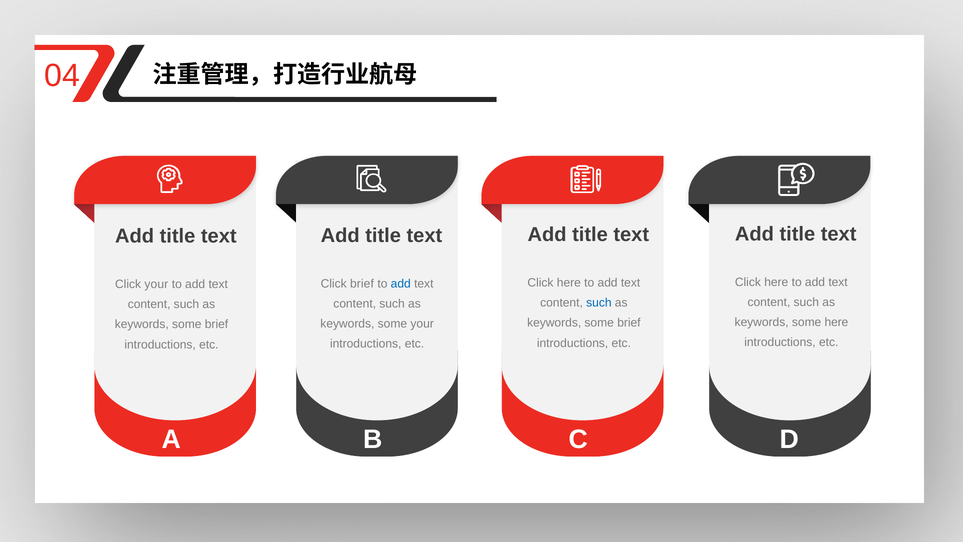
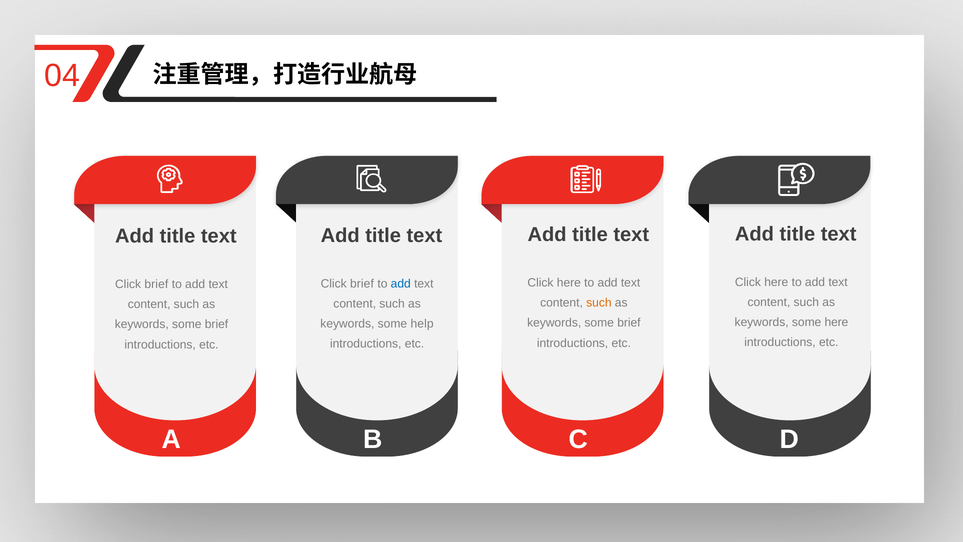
your at (156, 284): your -> brief
such at (599, 303) colour: blue -> orange
some your: your -> help
